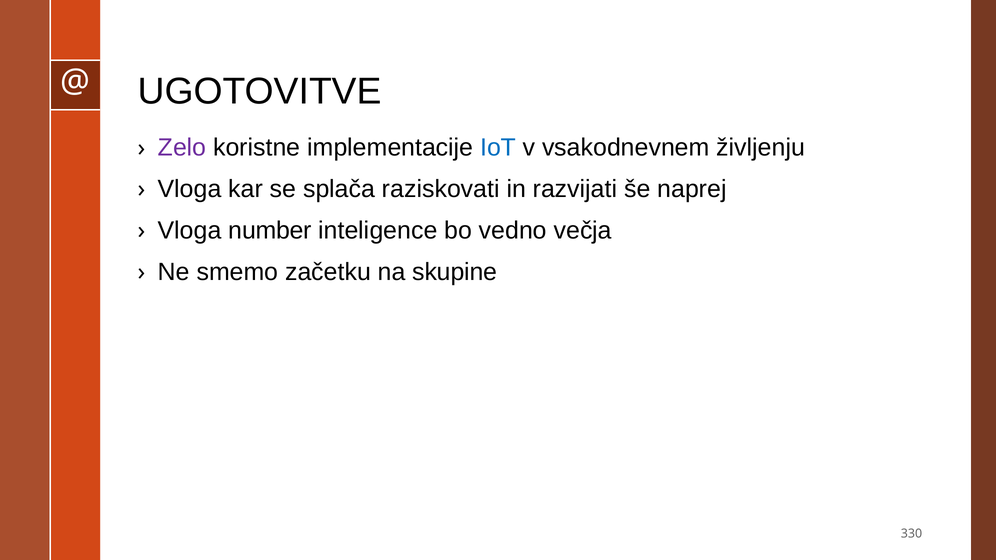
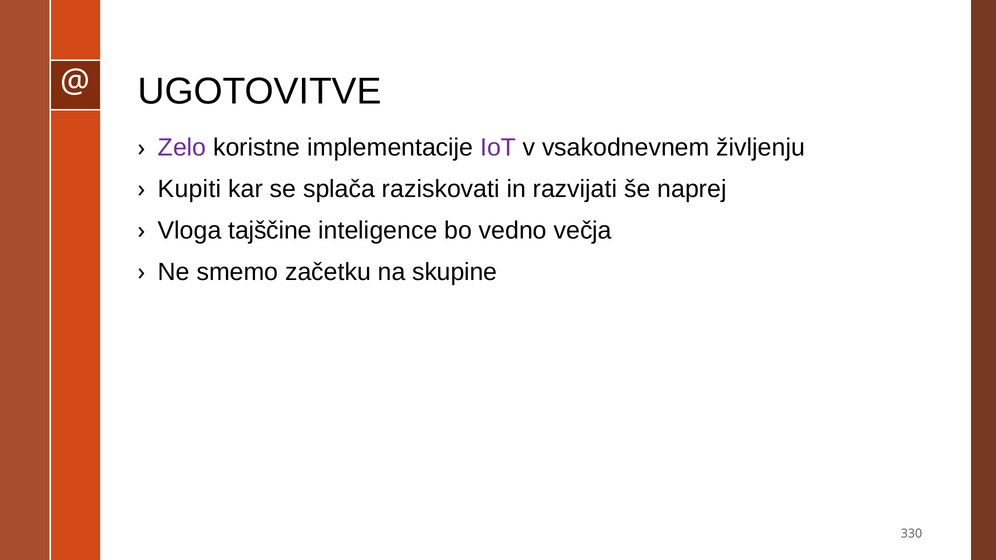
IoT colour: blue -> purple
Vloga at (190, 189): Vloga -> Kupiti
number: number -> tajščine
